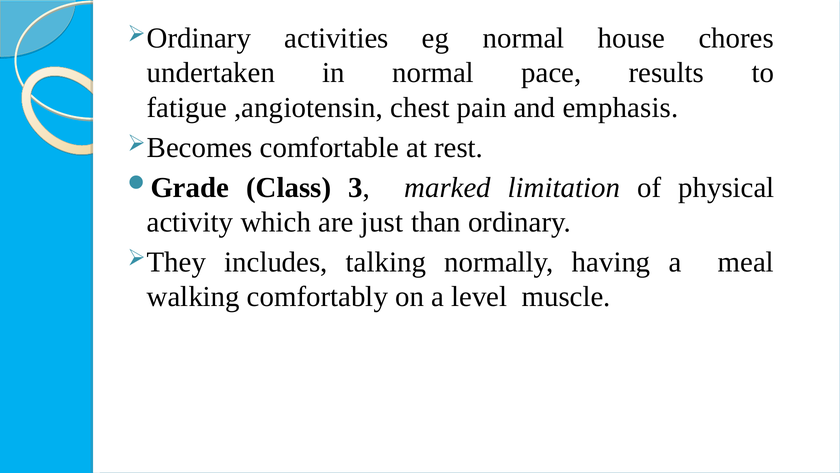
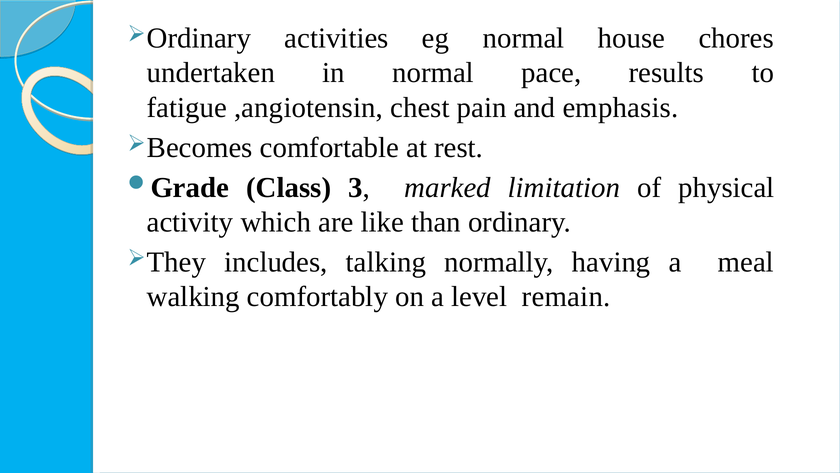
just: just -> like
muscle: muscle -> remain
